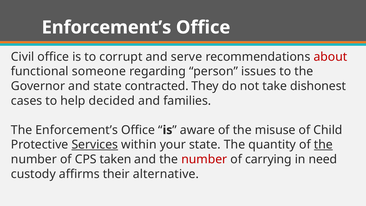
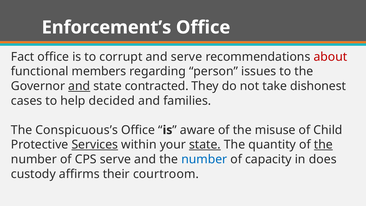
Civil: Civil -> Fact
someone: someone -> members
and at (79, 86) underline: none -> present
The Enforcement’s: Enforcement’s -> Conspicuous’s
state at (205, 145) underline: none -> present
CPS taken: taken -> serve
number at (204, 159) colour: red -> blue
carrying: carrying -> capacity
need: need -> does
alternative: alternative -> courtroom
